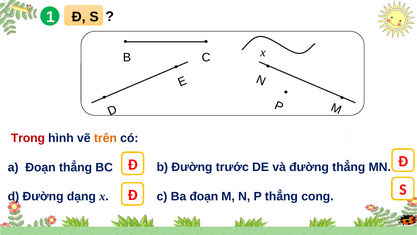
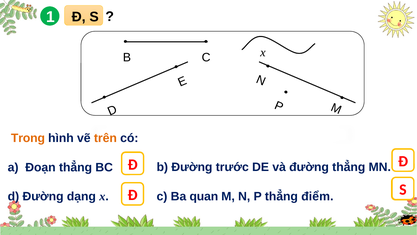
Trong colour: red -> orange
Ba đoạn: đoạn -> quan
cong: cong -> điểm
